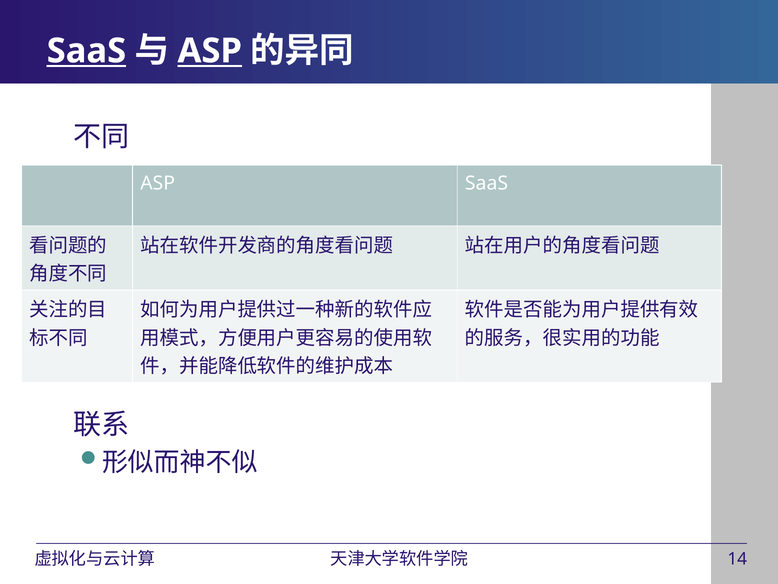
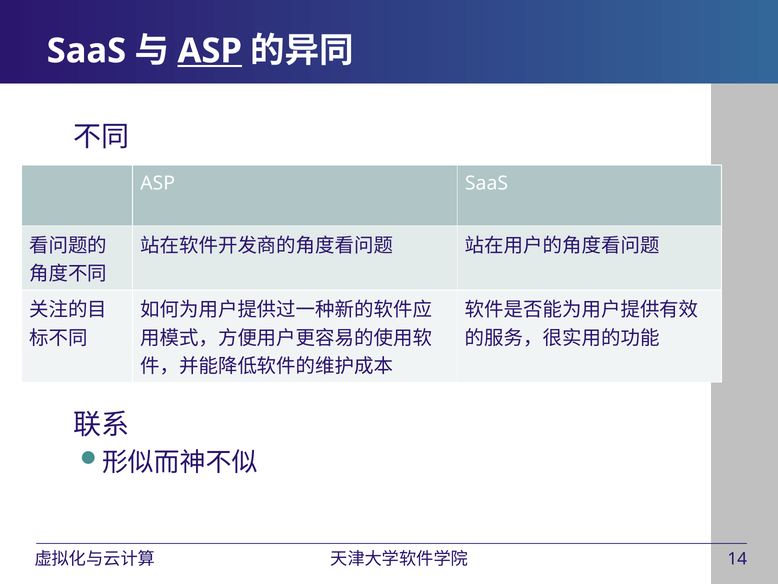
SaaS at (86, 51) underline: present -> none
